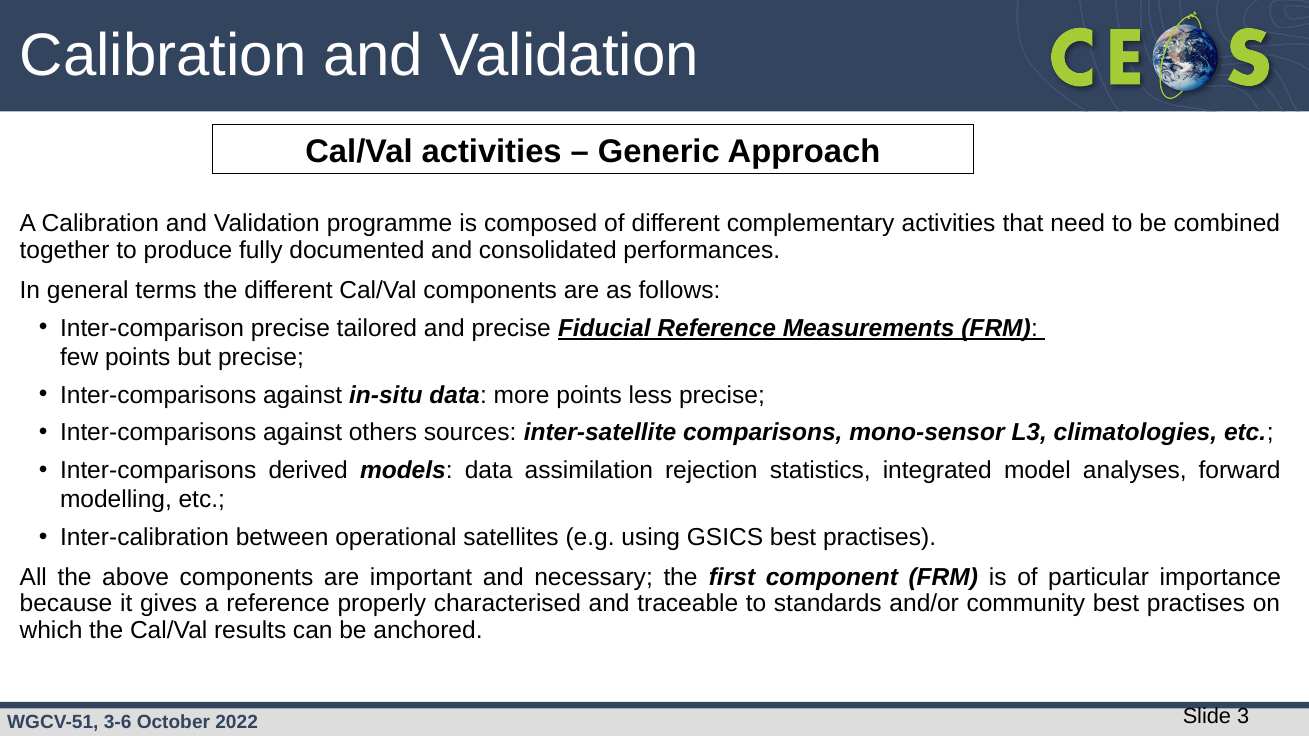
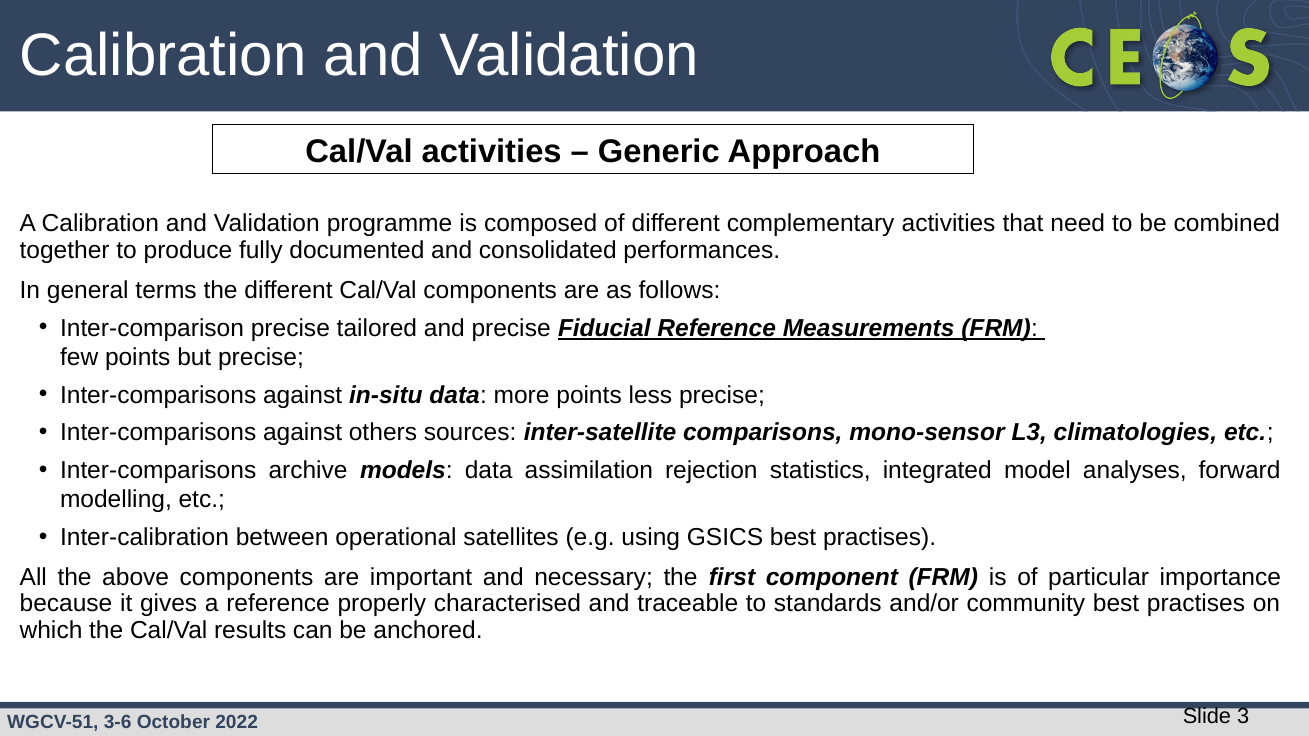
derived: derived -> archive
